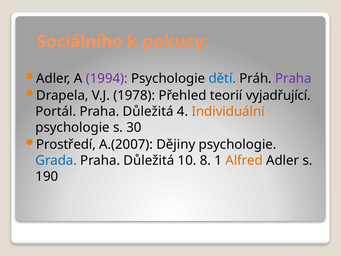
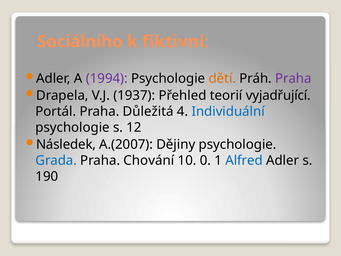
pokusy: pokusy -> fiktivní
dětí colour: blue -> orange
1978: 1978 -> 1937
Individuální colour: orange -> blue
30: 30 -> 12
Prostředí: Prostředí -> Následek
Důležitá at (149, 160): Důležitá -> Chování
8: 8 -> 0
Alfred colour: orange -> blue
